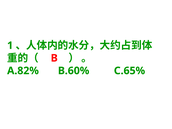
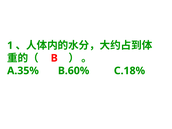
A.82%: A.82% -> A.35%
C.65%: C.65% -> C.18%
